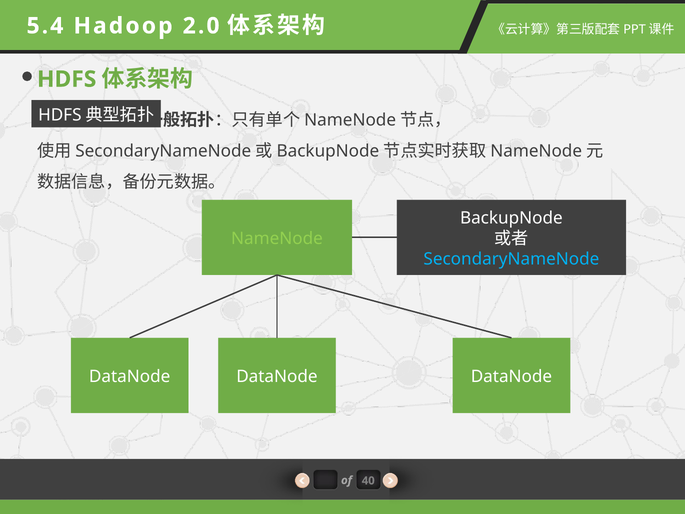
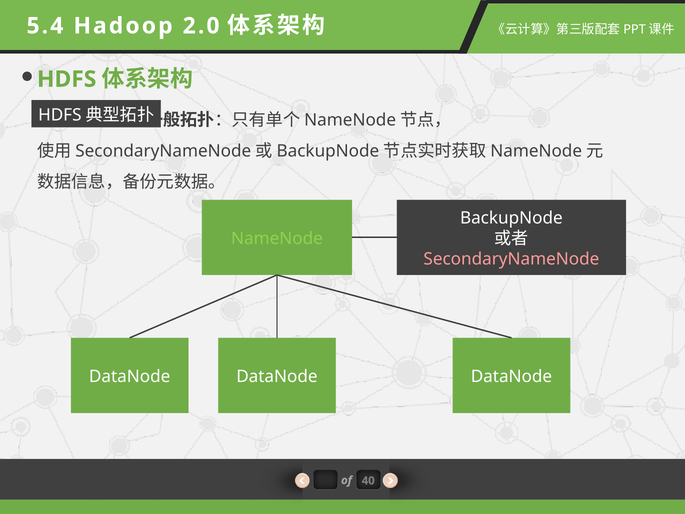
SecondaryNameNode colour: light blue -> pink
